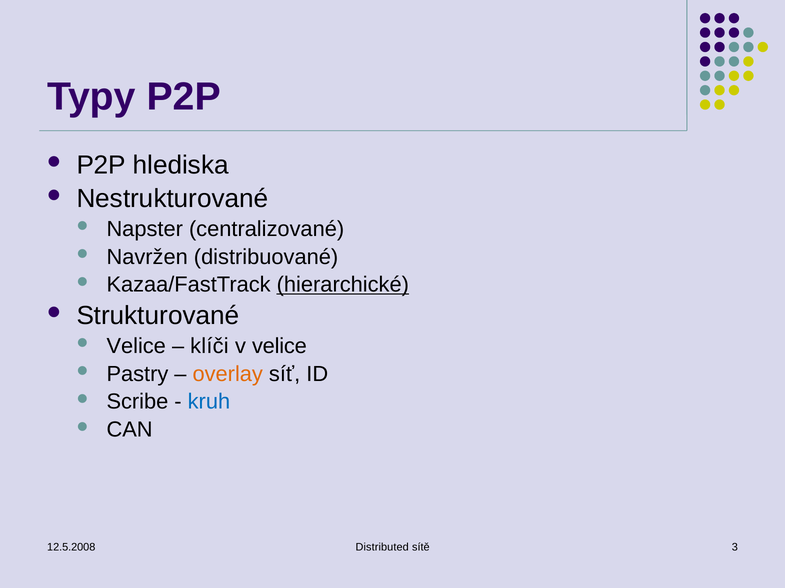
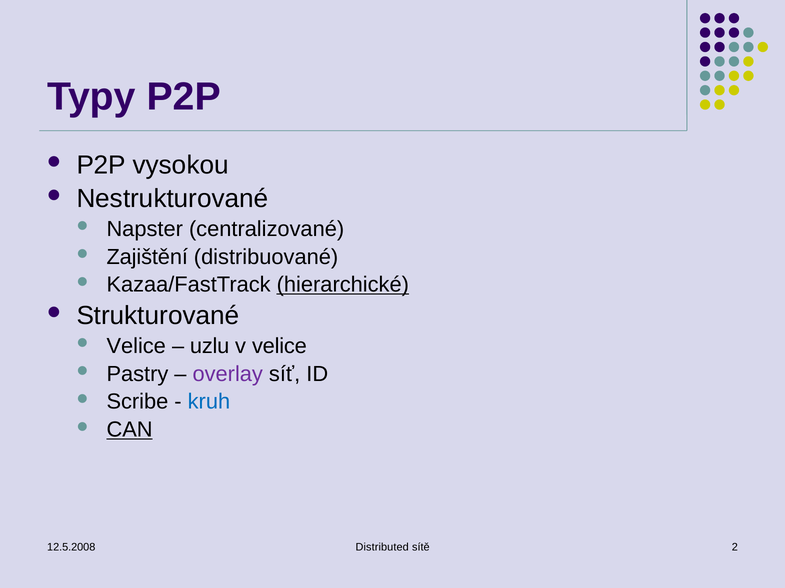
hlediska: hlediska -> vysokou
Navržen: Navržen -> Zajištění
klíči: klíči -> uzlu
overlay colour: orange -> purple
CAN underline: none -> present
3: 3 -> 2
